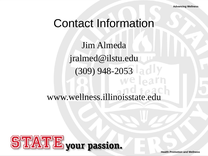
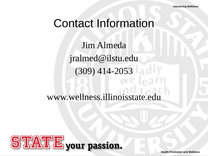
948-2053: 948-2053 -> 414-2053
